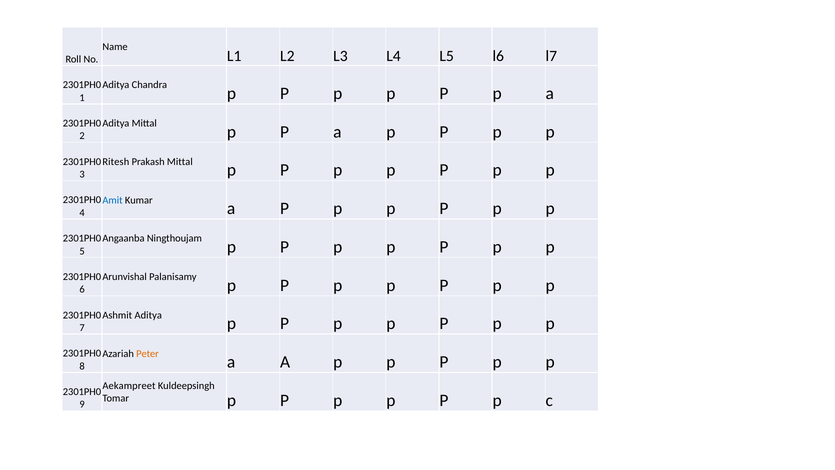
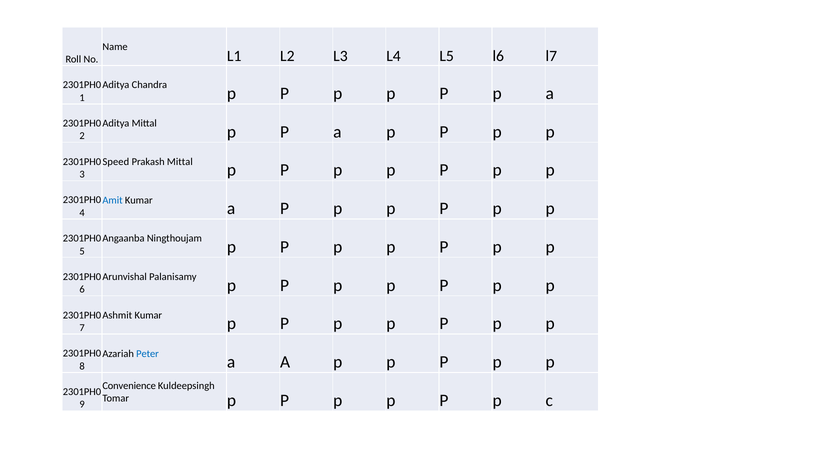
Ritesh: Ritesh -> Speed
Ashmit Aditya: Aditya -> Kumar
Peter colour: orange -> blue
Aekampreet: Aekampreet -> Convenience
